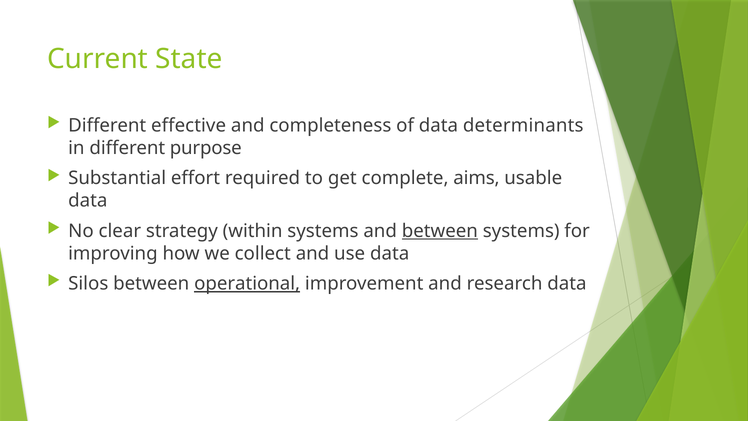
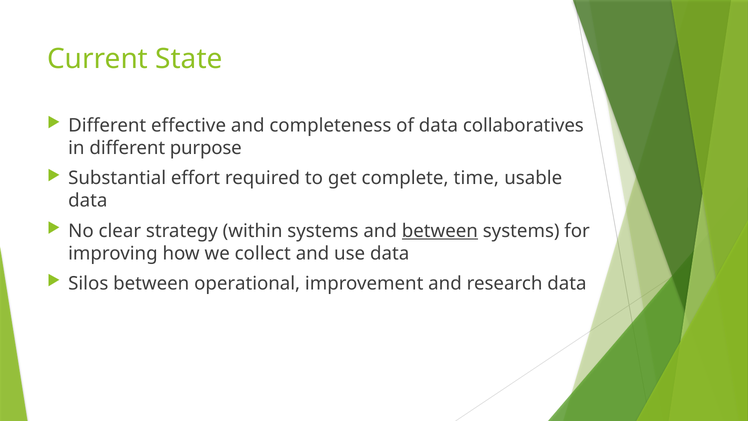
determinants: determinants -> collaboratives
aims: aims -> time
operational underline: present -> none
